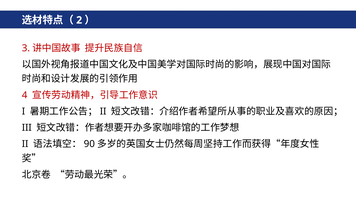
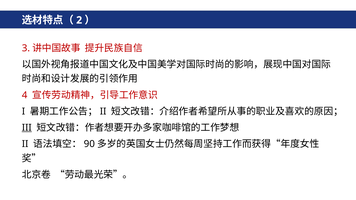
III underline: none -> present
